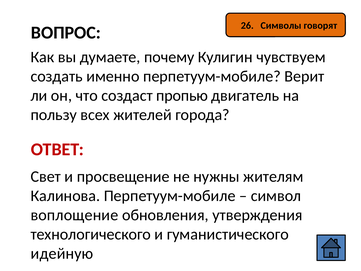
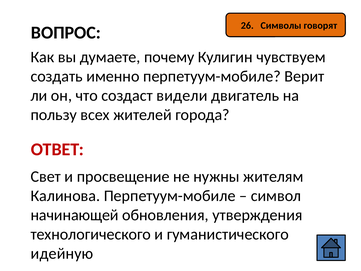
пропью: пропью -> видели
воплощение: воплощение -> начинающей
